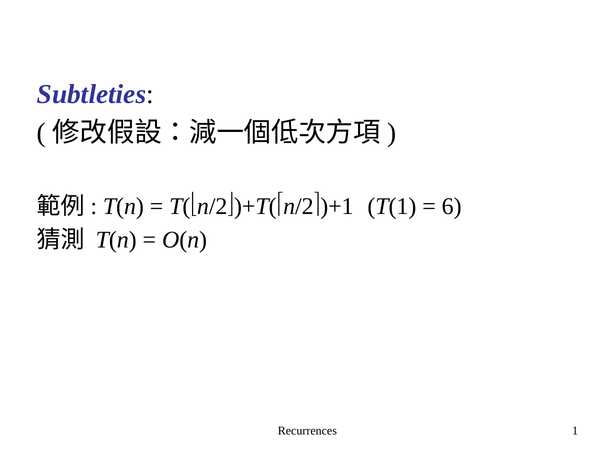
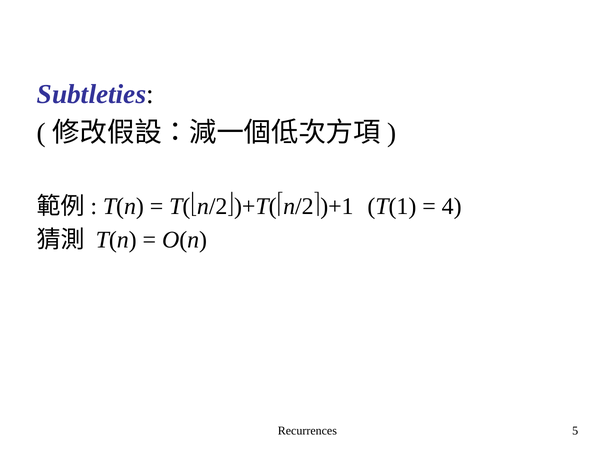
6: 6 -> 4
1: 1 -> 5
